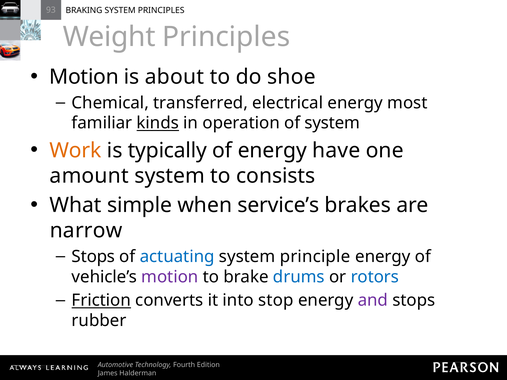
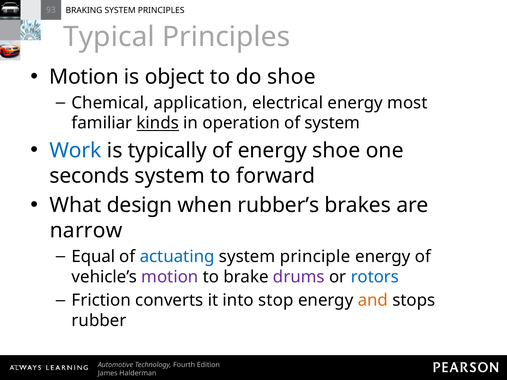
Weight: Weight -> Typical
about: about -> object
transferred: transferred -> application
Work colour: orange -> blue
energy have: have -> shoe
amount: amount -> seconds
consists: consists -> forward
simple: simple -> design
service’s: service’s -> rubber’s
Stops at (93, 257): Stops -> Equal
drums colour: blue -> purple
Friction underline: present -> none
and colour: purple -> orange
